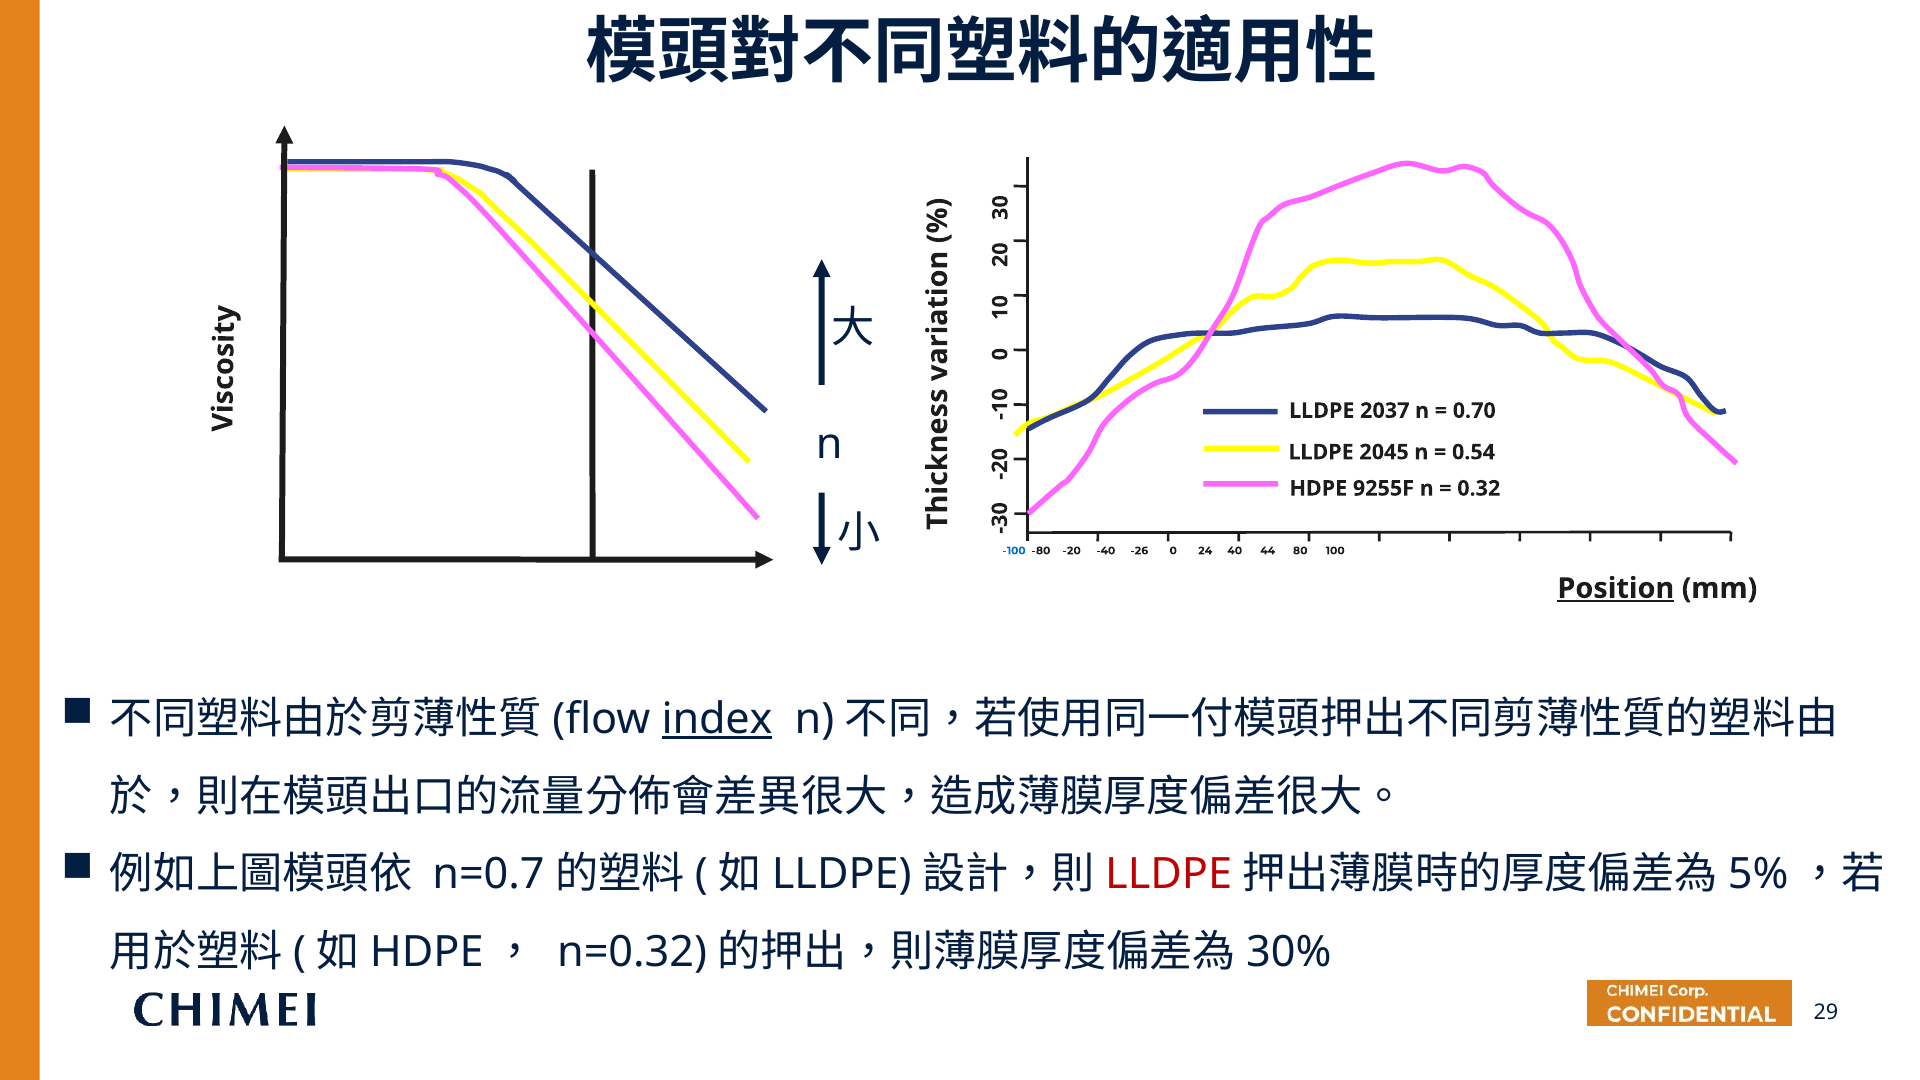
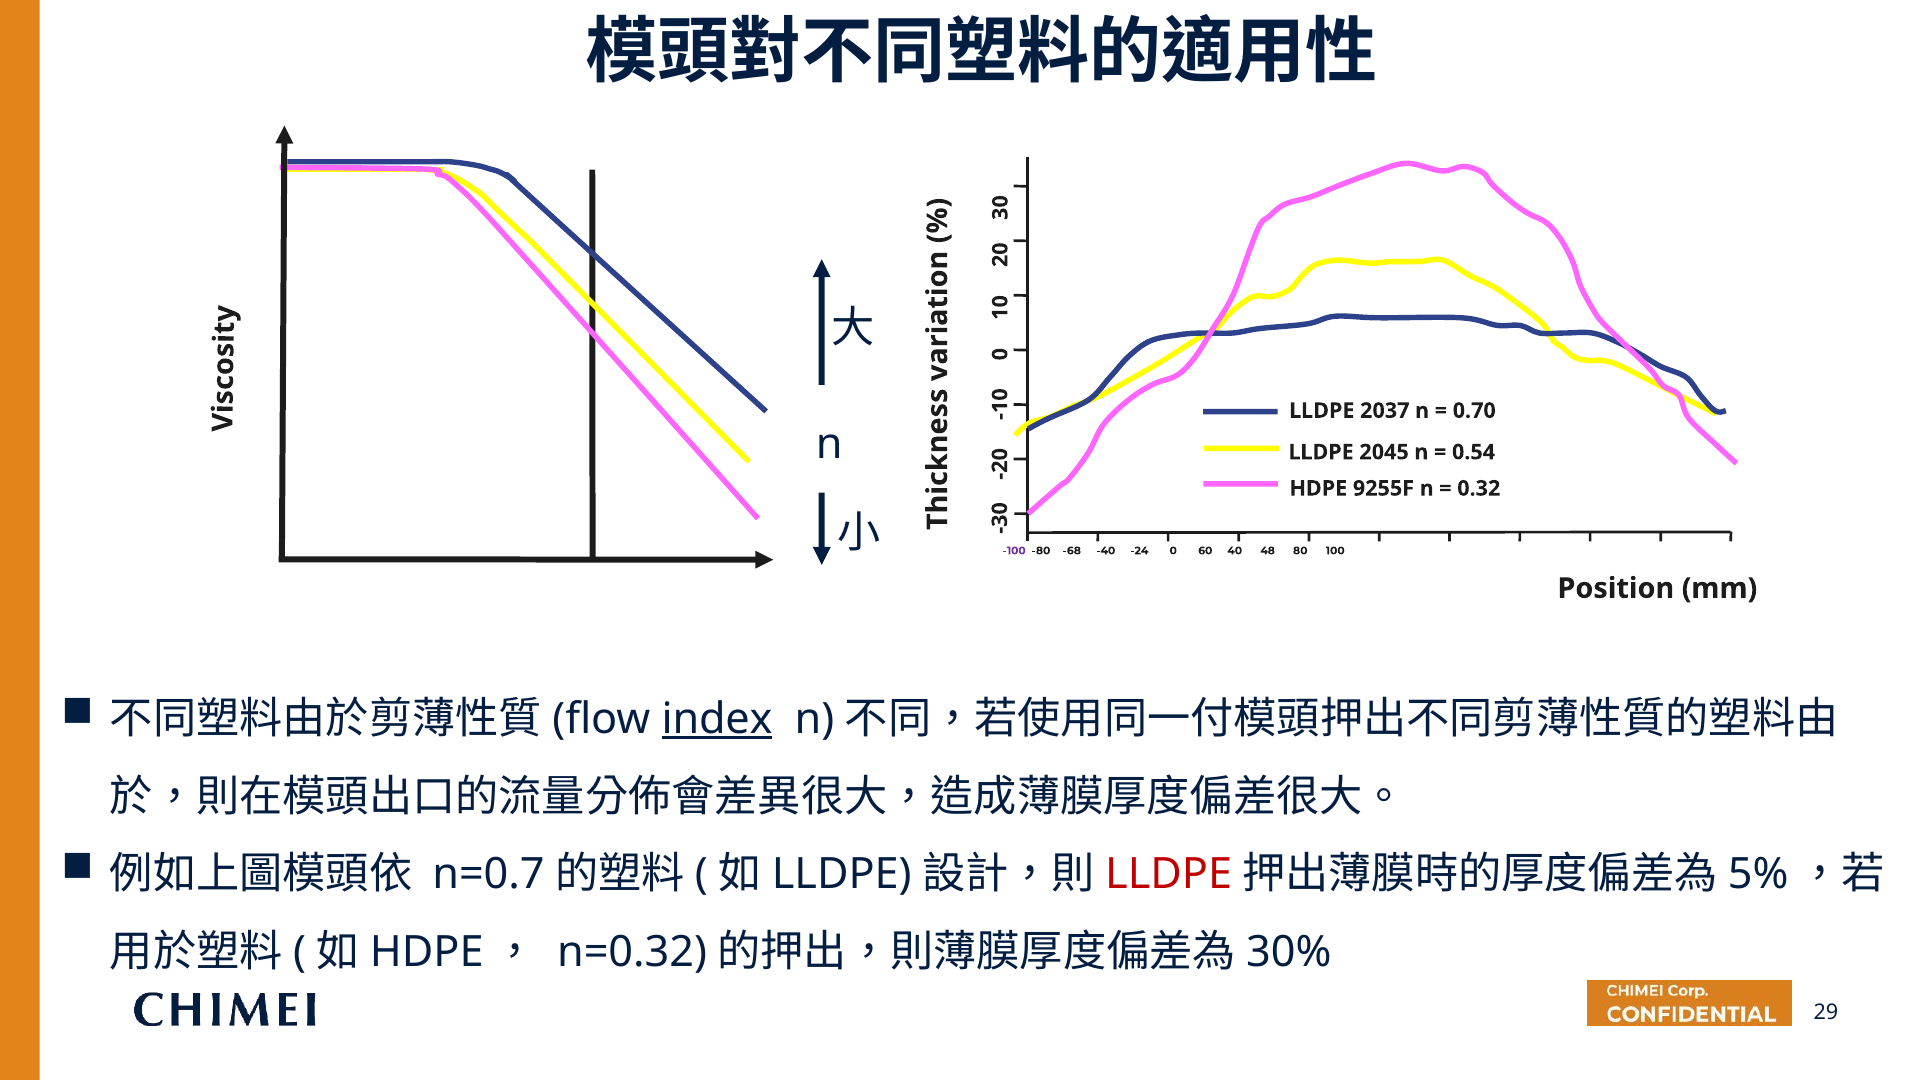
-100 colour: blue -> purple
-20: -20 -> -68
-26: -26 -> -24
24: 24 -> 60
44: 44 -> 48
Position underline: present -> none
